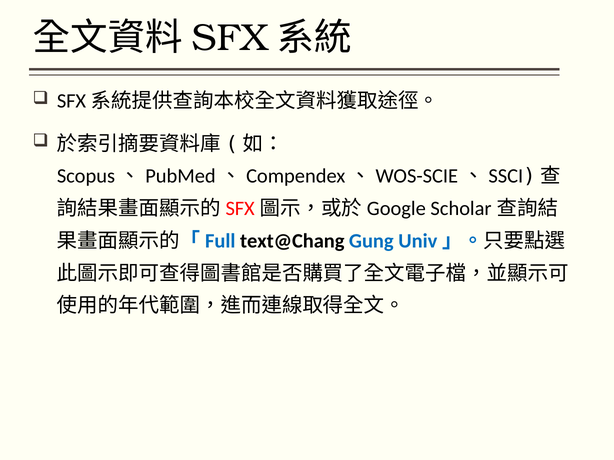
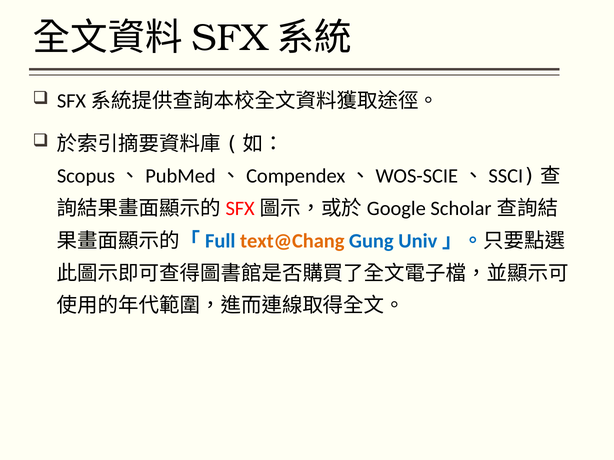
text@Chang colour: black -> orange
